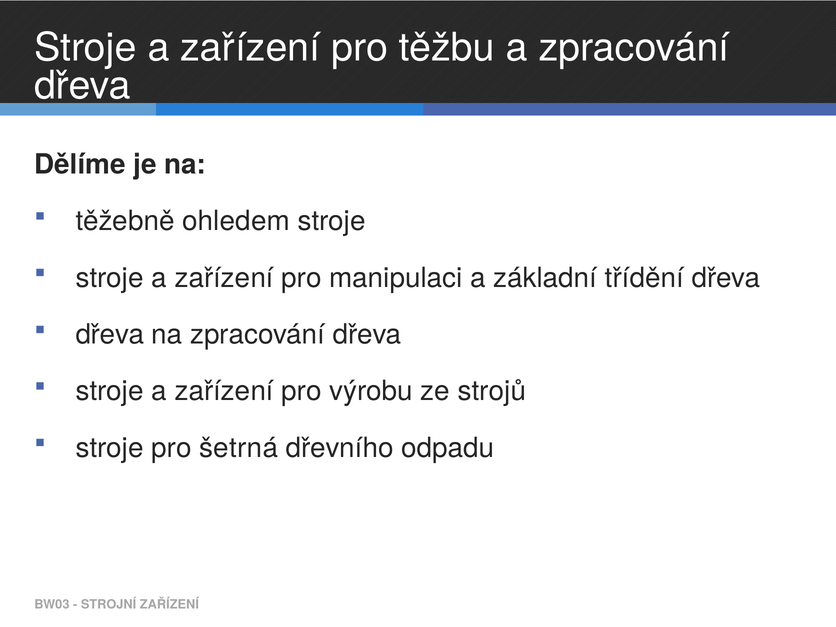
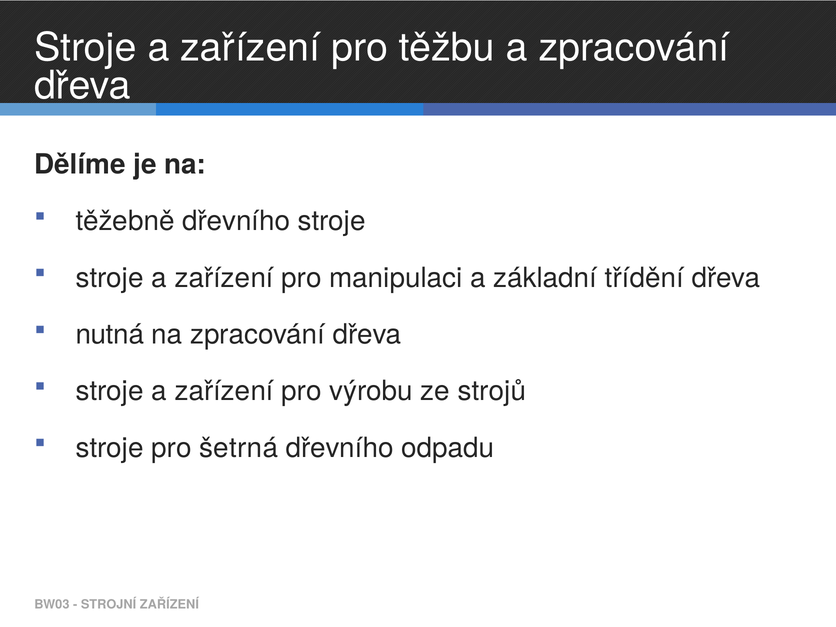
těžebně ohledem: ohledem -> dřevního
dřeva at (110, 335): dřeva -> nutná
